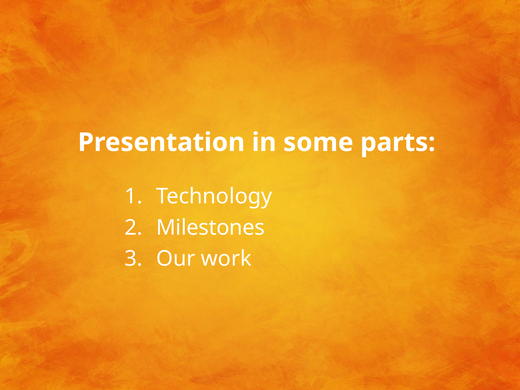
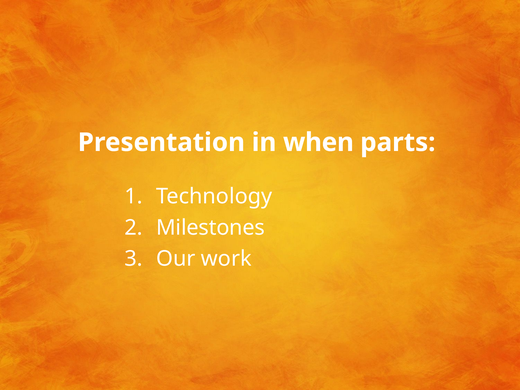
some: some -> when
